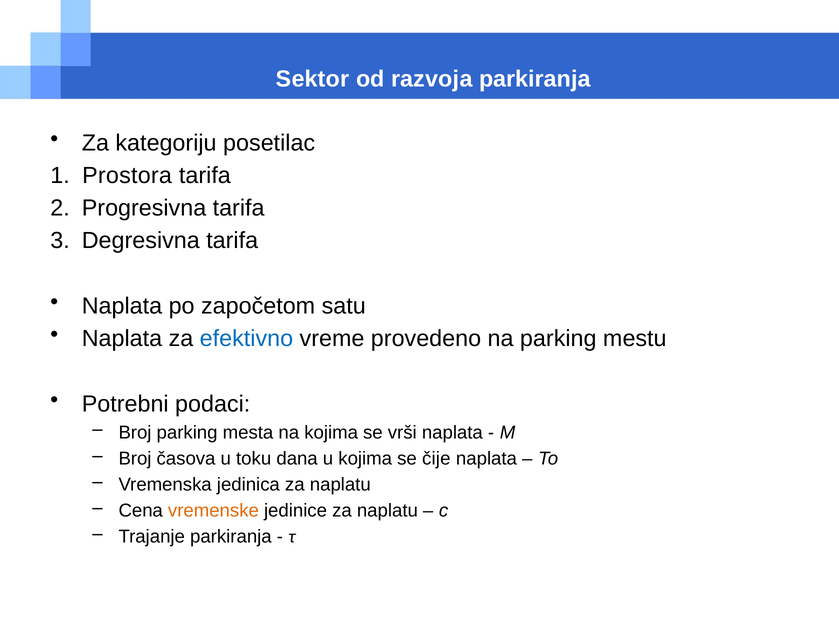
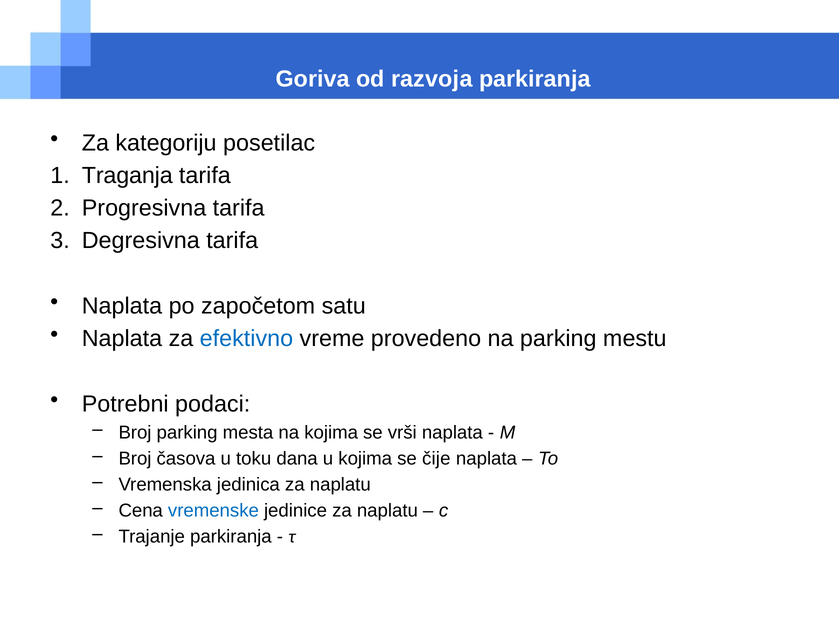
Sektor: Sektor -> Goriva
Prostora: Prostora -> Traganja
vremenske colour: orange -> blue
